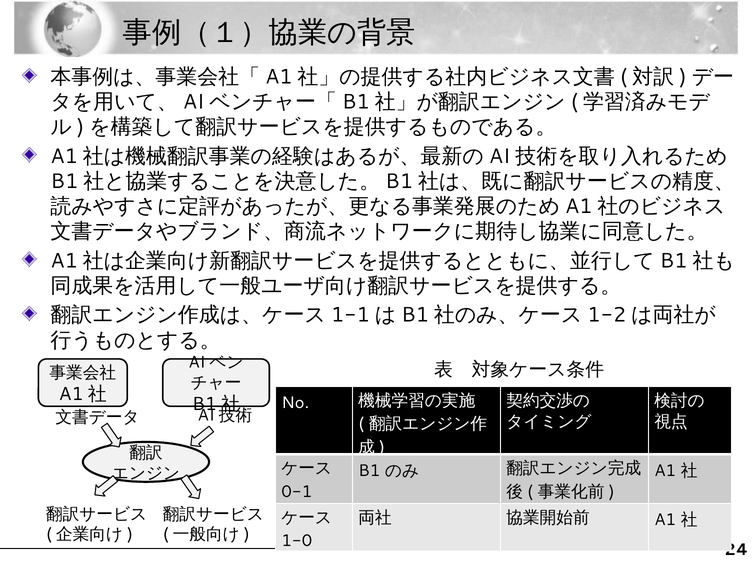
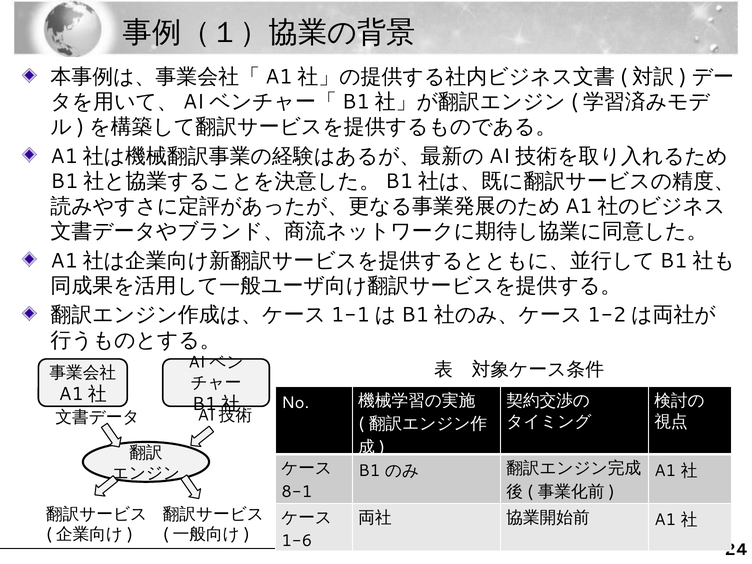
0-1: 0-1 -> 8-1
1-0: 1-0 -> 1-6
